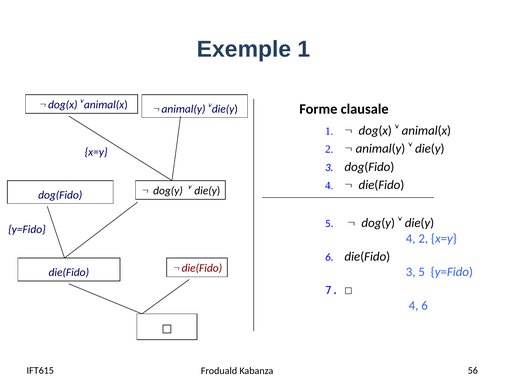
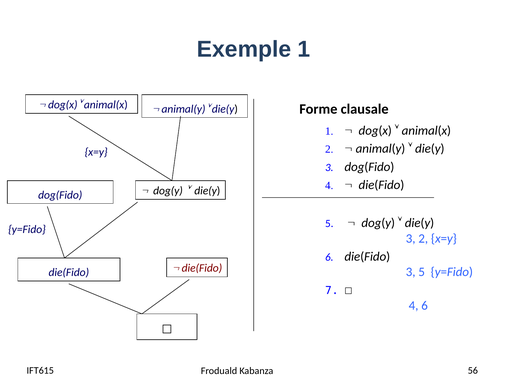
4 at (411, 238): 4 -> 3
